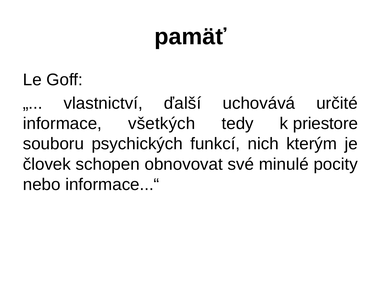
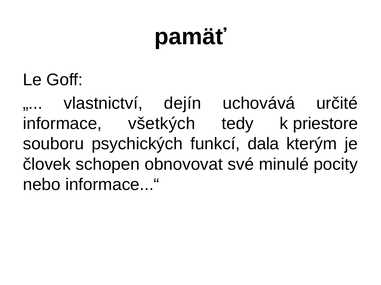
ďalší: ďalší -> dejín
nich: nich -> dala
